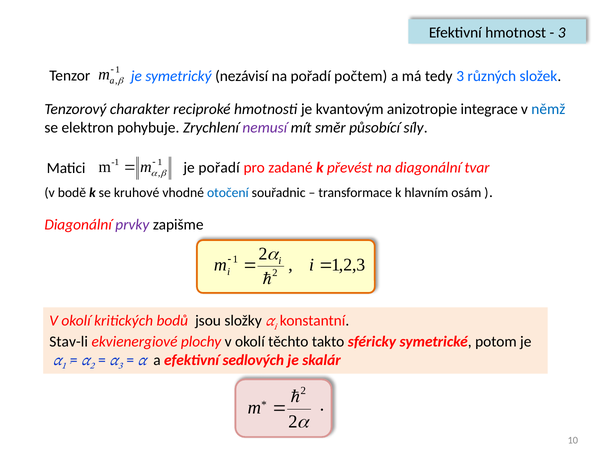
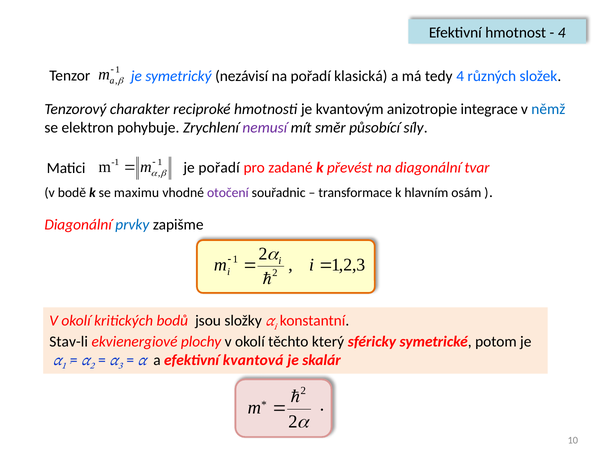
3 at (562, 33): 3 -> 4
počtem: počtem -> klasická
tedy 3: 3 -> 4
kruhové: kruhové -> maximu
otočení colour: blue -> purple
prvky colour: purple -> blue
takto: takto -> který
sedlových: sedlových -> kvantová
